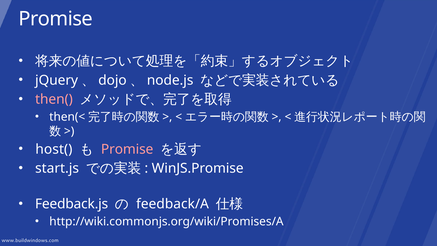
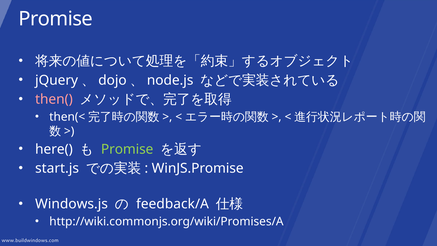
host(: host( -> here(
Promise at (127, 149) colour: pink -> light green
Feedback.js: Feedback.js -> Windows.js
